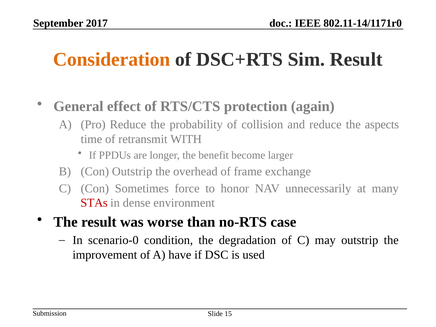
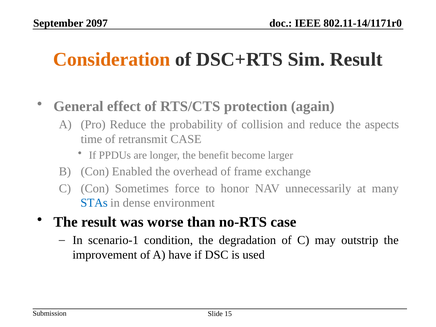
2017: 2017 -> 2097
retransmit WITH: WITH -> CASE
Con Outstrip: Outstrip -> Enabled
STAs colour: red -> blue
scenario-0: scenario-0 -> scenario-1
